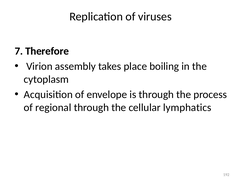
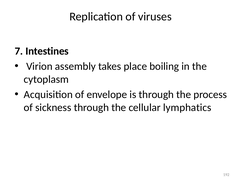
Therefore: Therefore -> Intestines
regional: regional -> sickness
